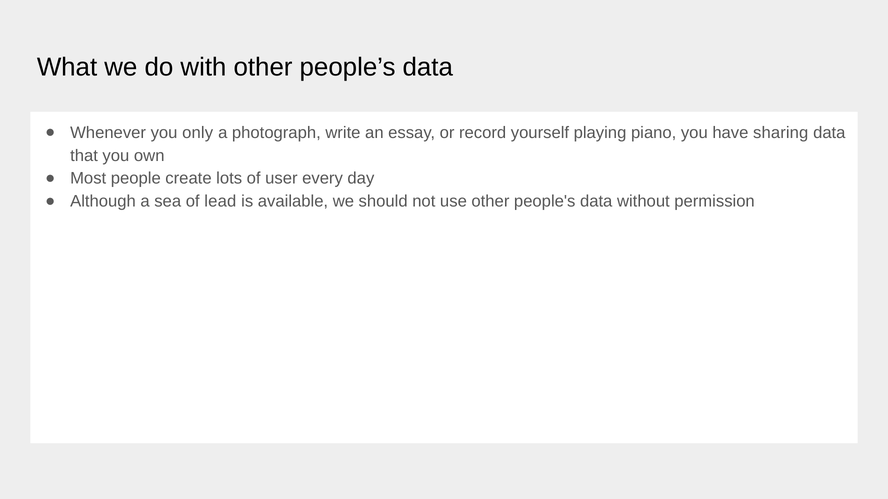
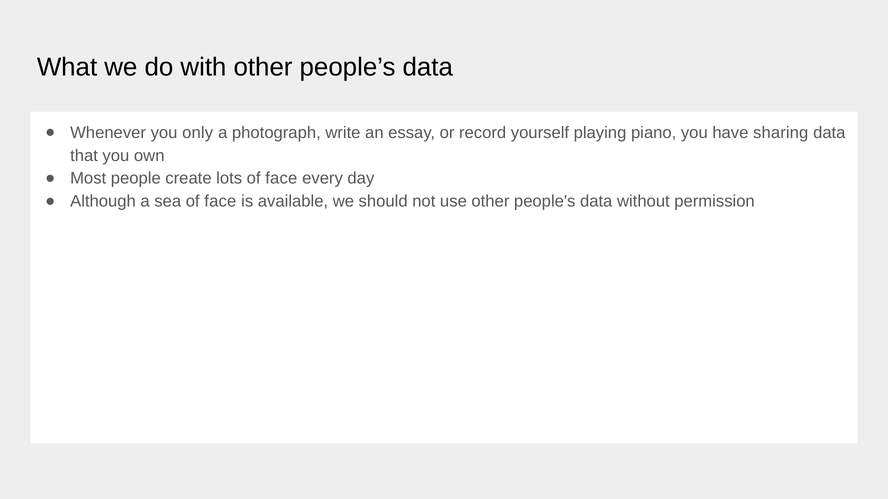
lots of user: user -> face
sea of lead: lead -> face
